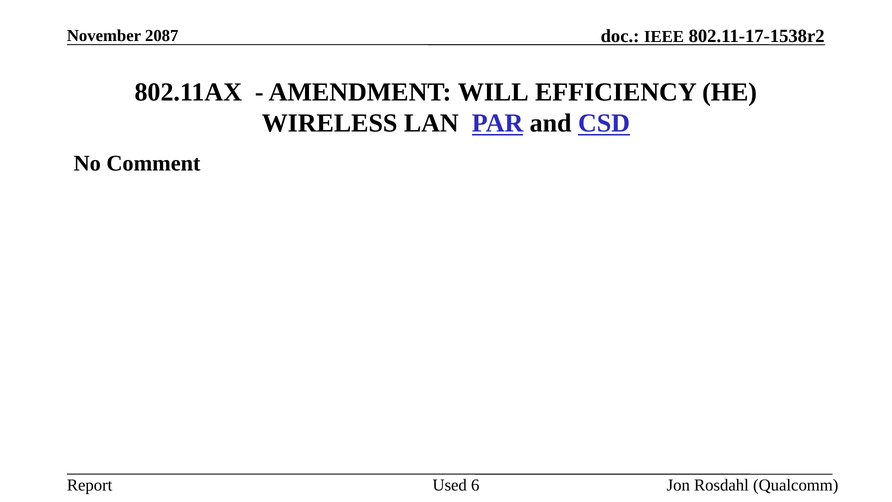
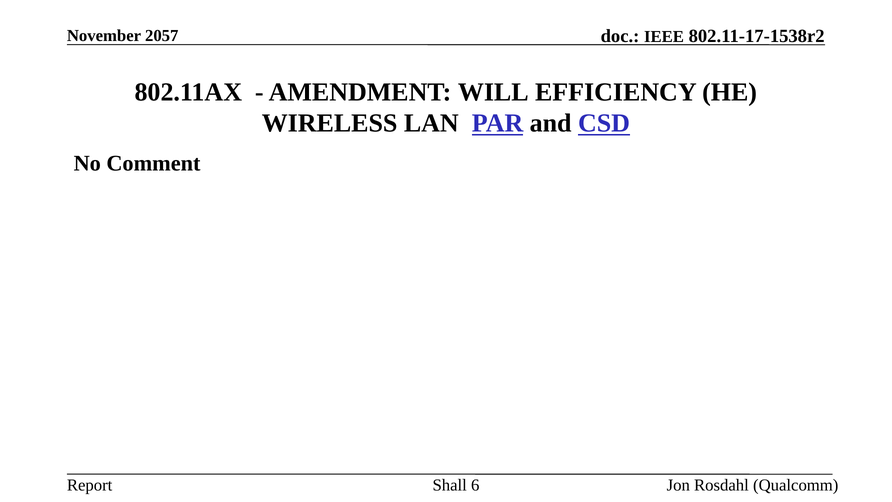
2087: 2087 -> 2057
Used: Used -> Shall
